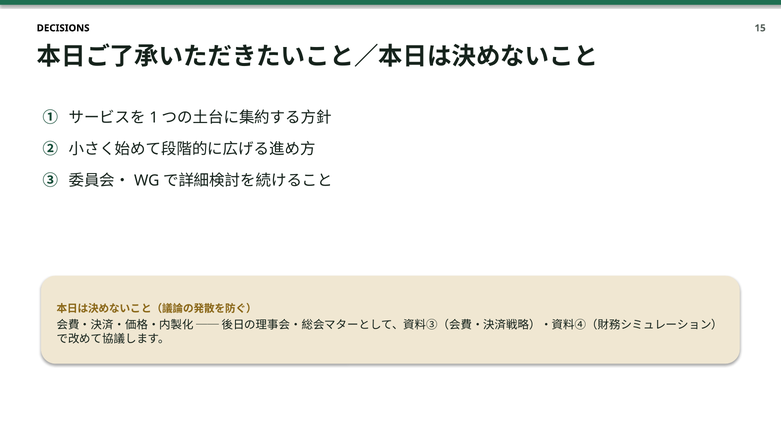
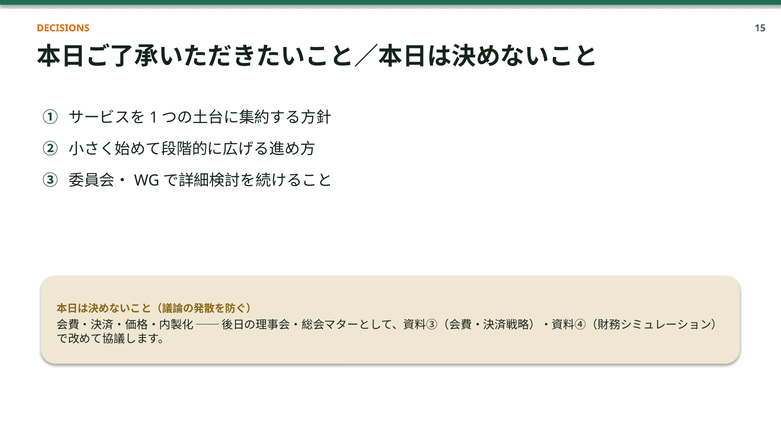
DECISIONS colour: black -> orange
